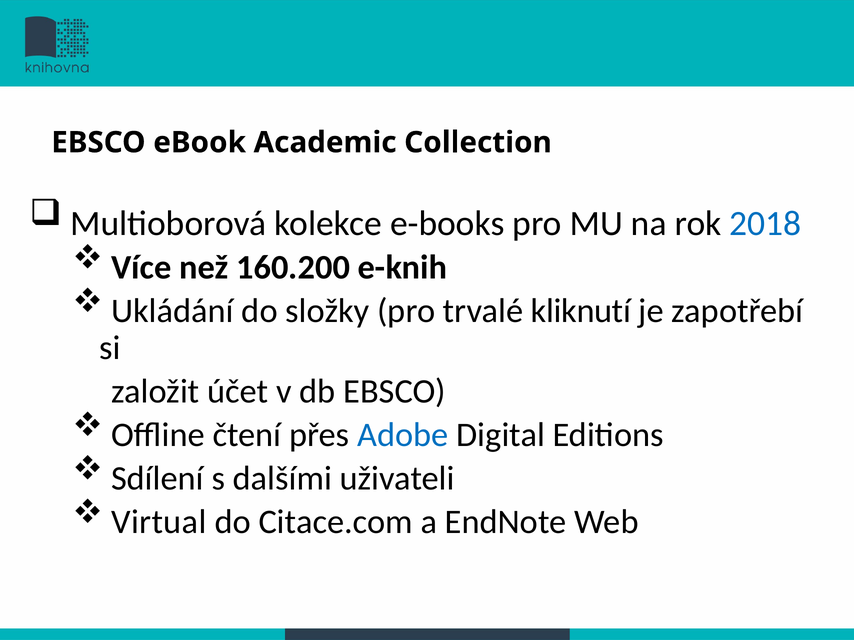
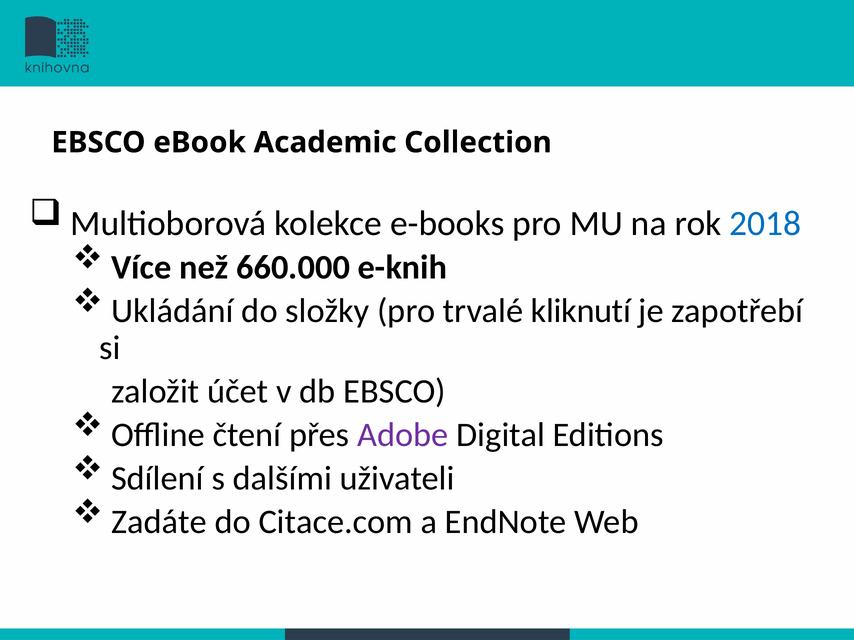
160.200: 160.200 -> 660.000
Adobe colour: blue -> purple
Virtual: Virtual -> Zadáte
